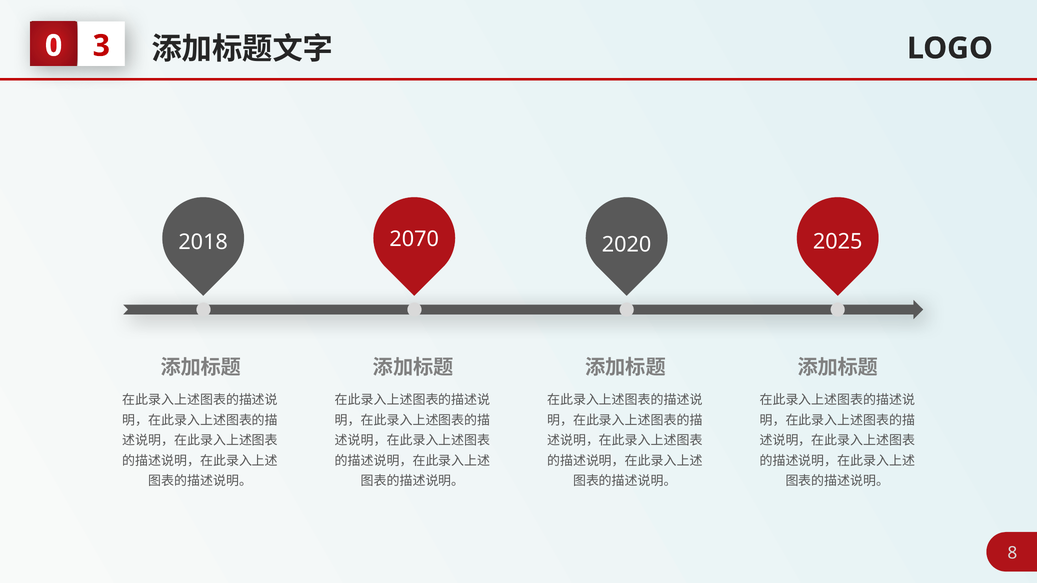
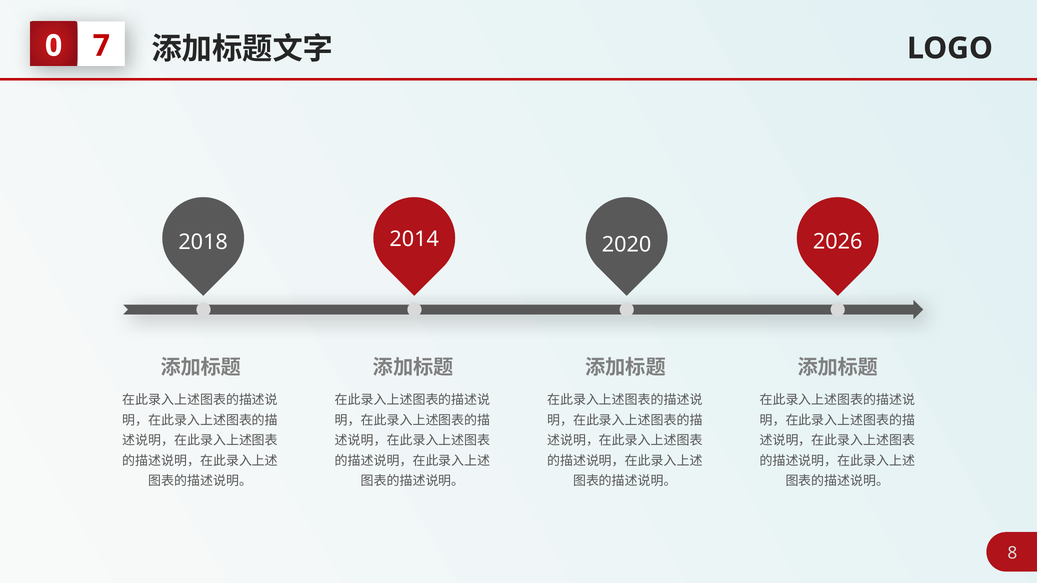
3: 3 -> 7
2070: 2070 -> 2014
2025: 2025 -> 2026
